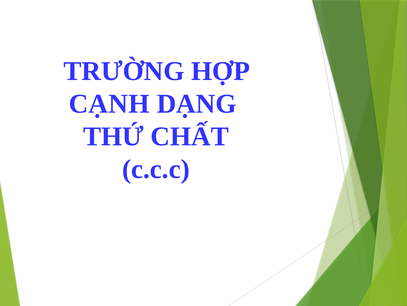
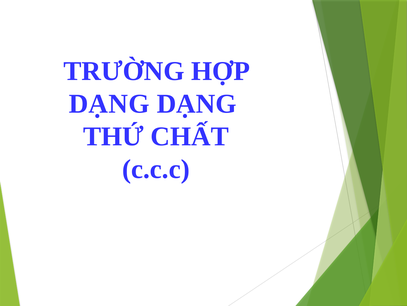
CẠNH at (109, 104): CẠNH -> DẠNG
